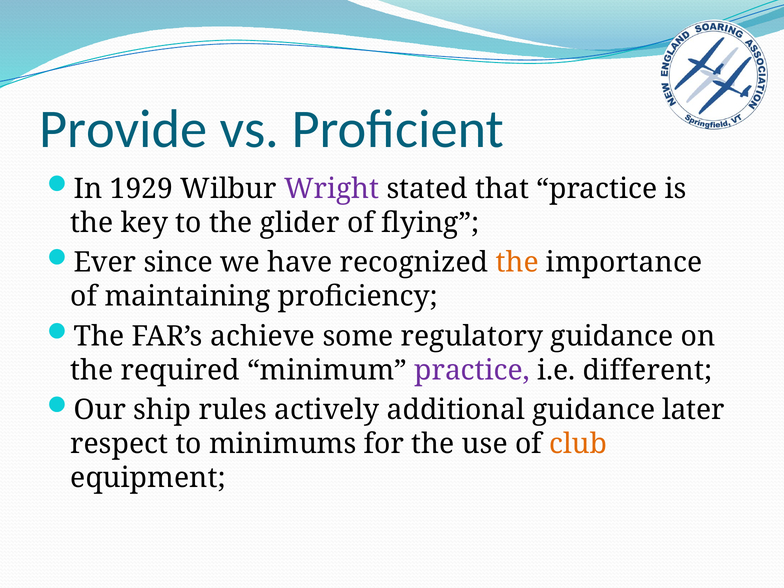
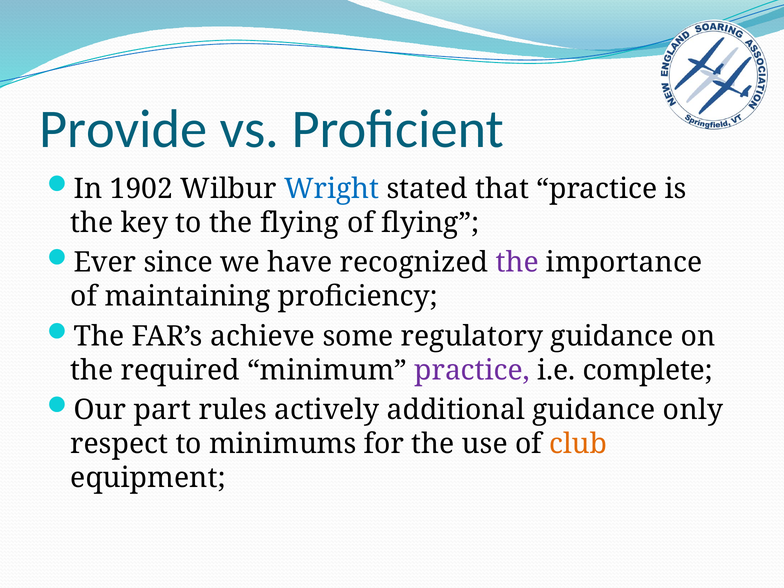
1929: 1929 -> 1902
Wright colour: purple -> blue
the glider: glider -> flying
the at (517, 263) colour: orange -> purple
different: different -> complete
ship: ship -> part
later: later -> only
